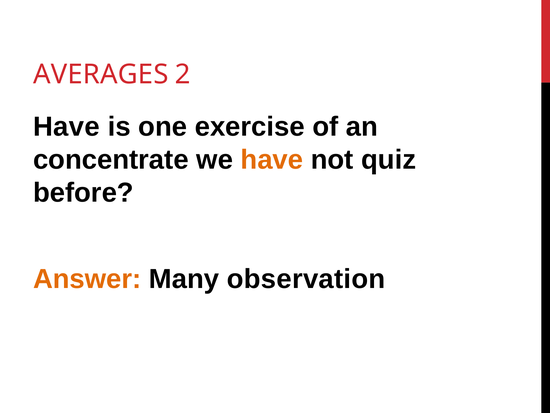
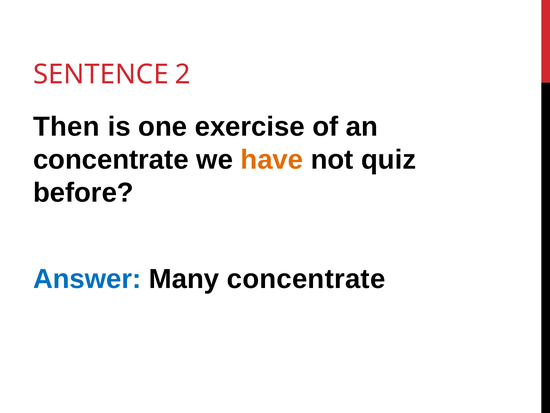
AVERAGES: AVERAGES -> SENTENCE
Have at (66, 127): Have -> Then
Answer colour: orange -> blue
Many observation: observation -> concentrate
